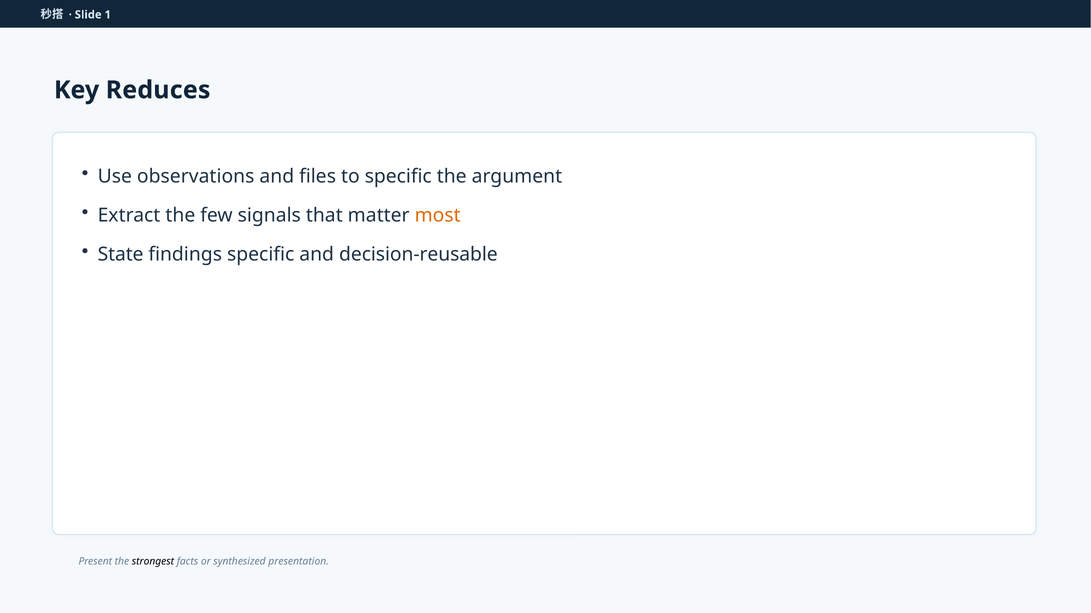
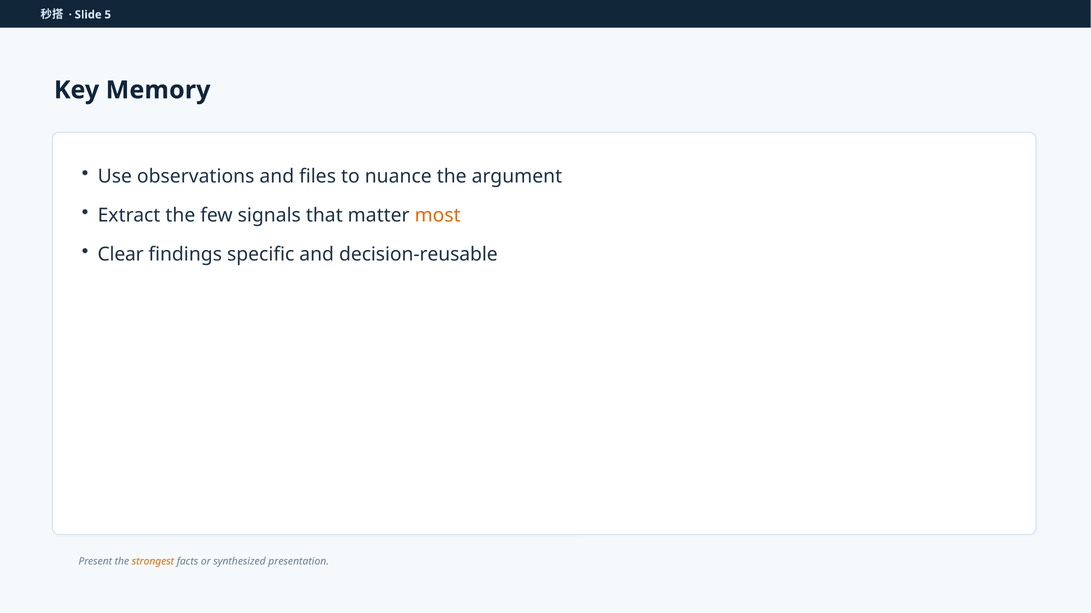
1: 1 -> 5
Reduces: Reduces -> Memory
to specific: specific -> nuance
State: State -> Clear
strongest colour: black -> orange
